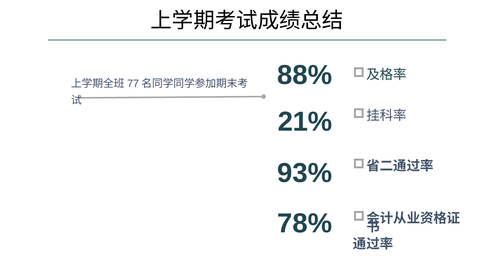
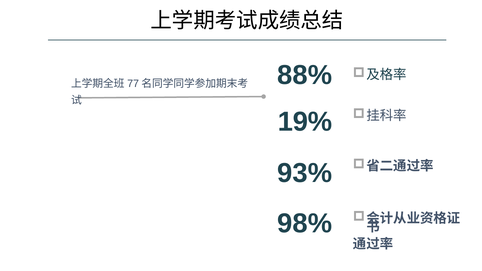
21%: 21% -> 19%
78%: 78% -> 98%
